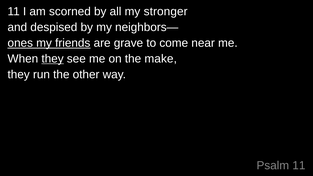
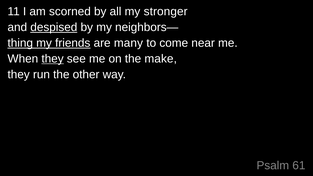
despised underline: none -> present
ones: ones -> thing
grave: grave -> many
Psalm 11: 11 -> 61
